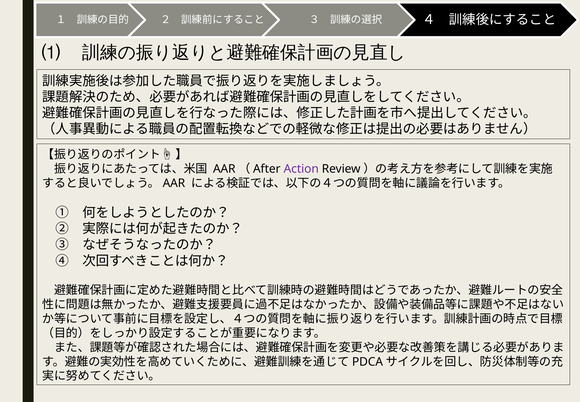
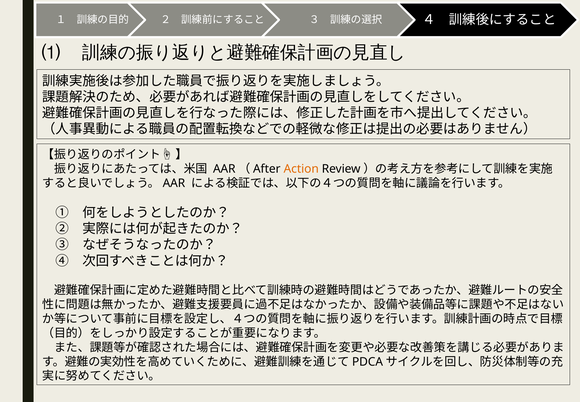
Action colour: purple -> orange
